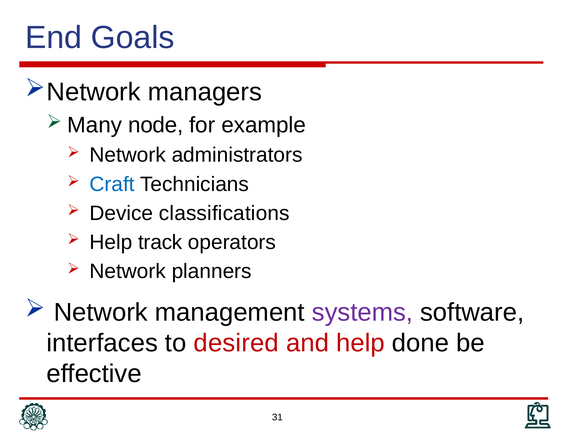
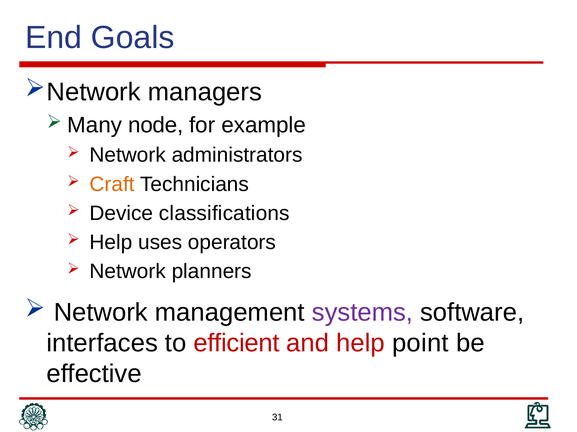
Craft colour: blue -> orange
track: track -> uses
desired: desired -> efficient
done: done -> point
